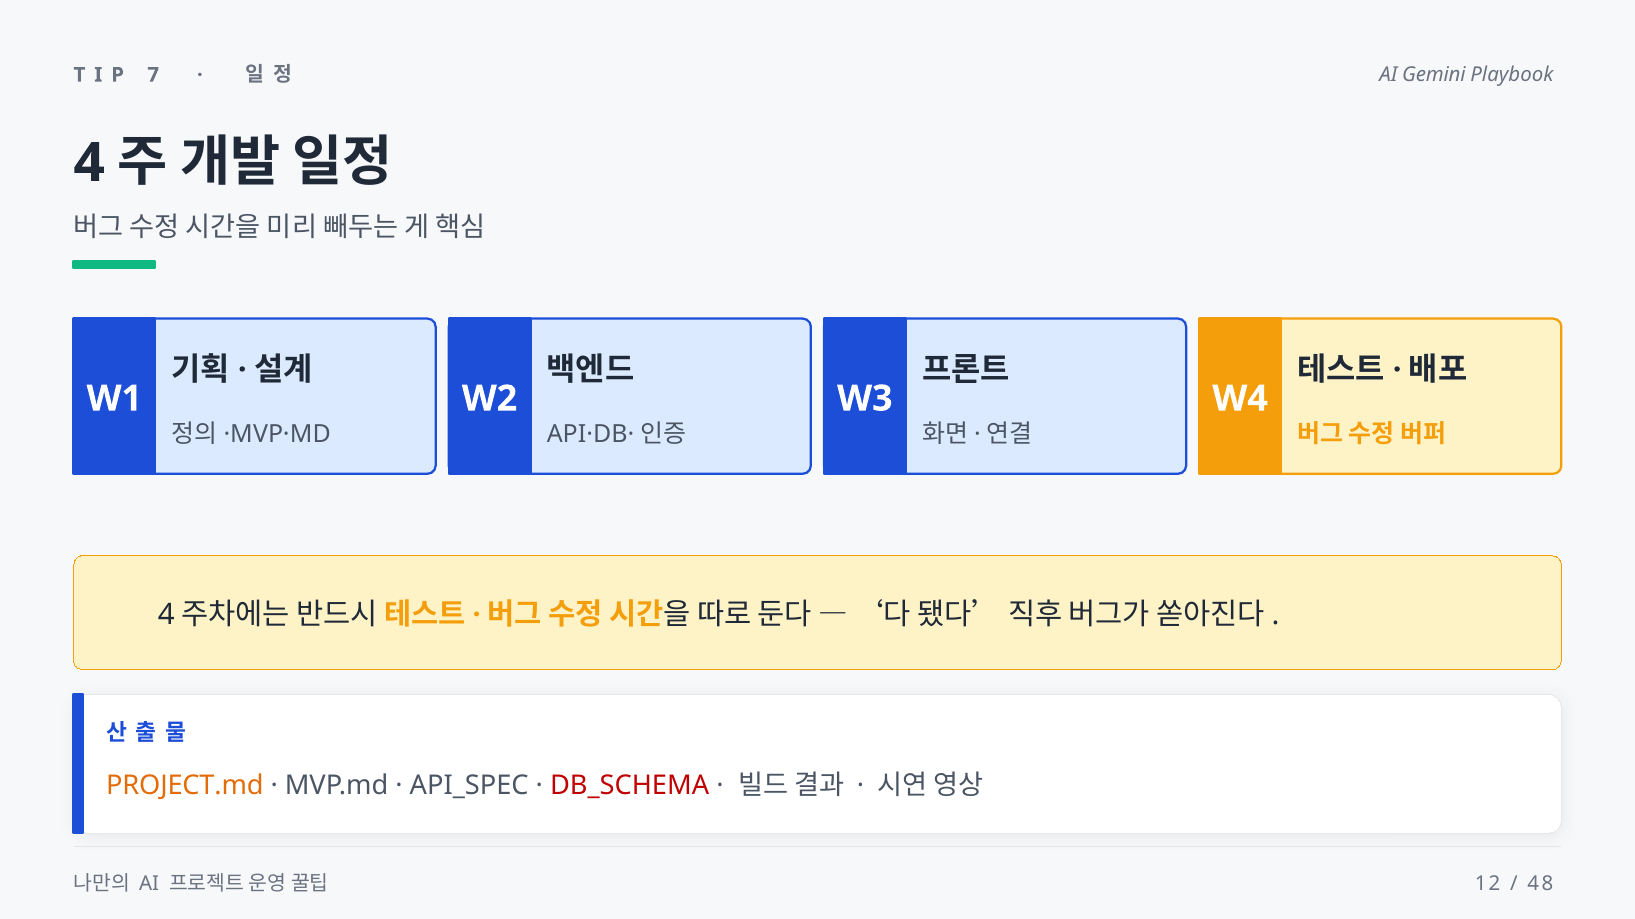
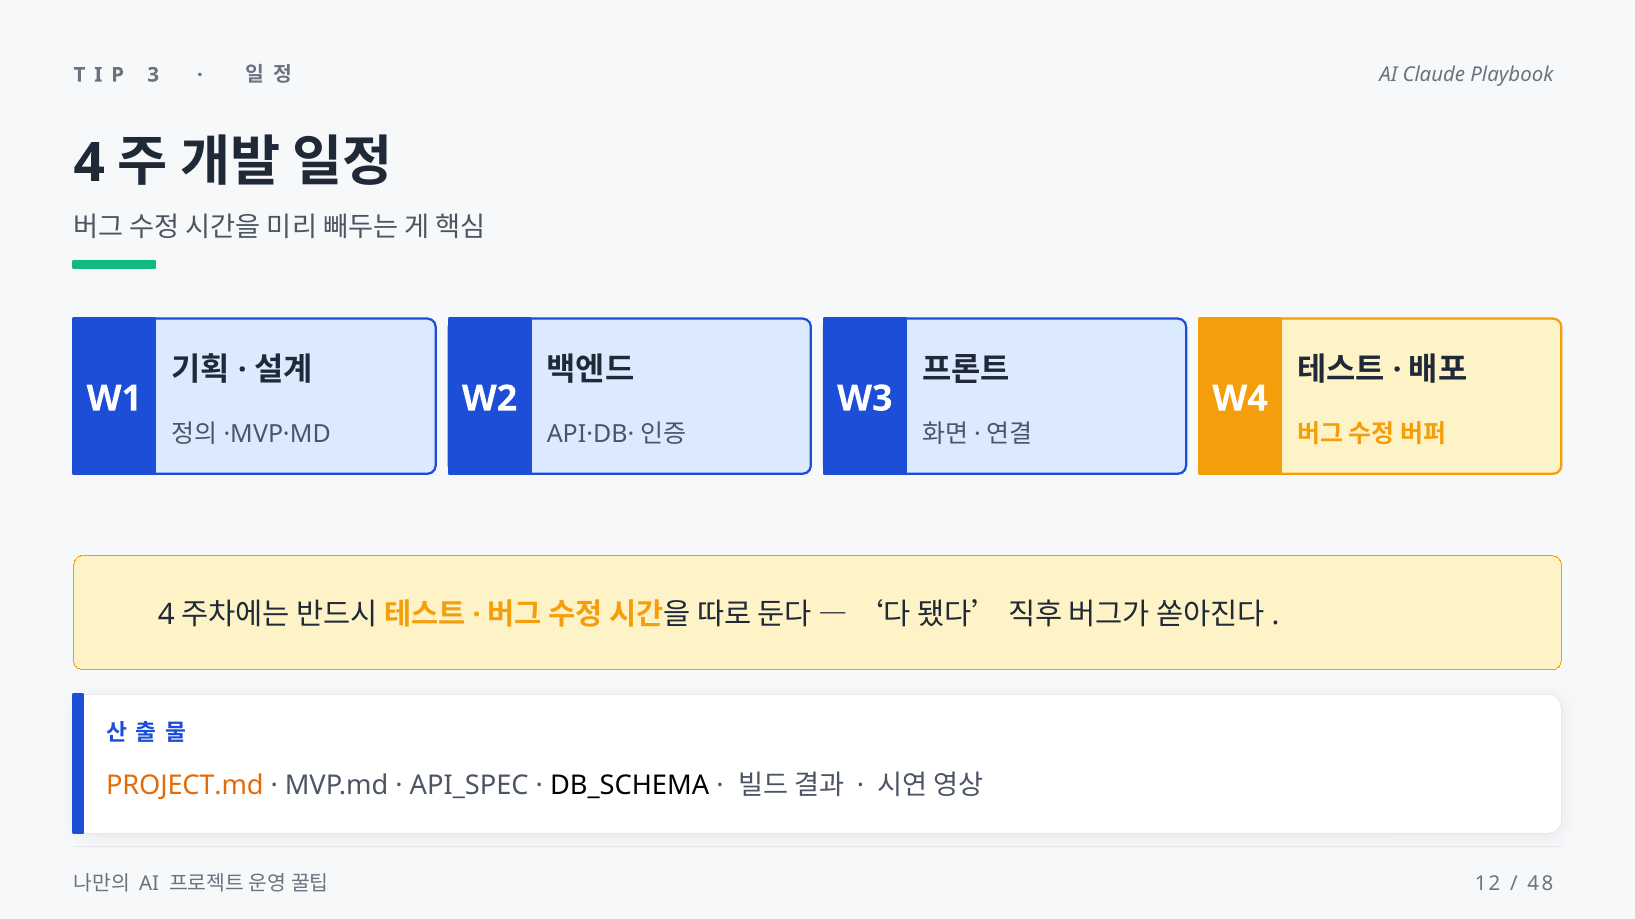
7: 7 -> 3
Gemini: Gemini -> Claude
DB_SCHEMA colour: red -> black
